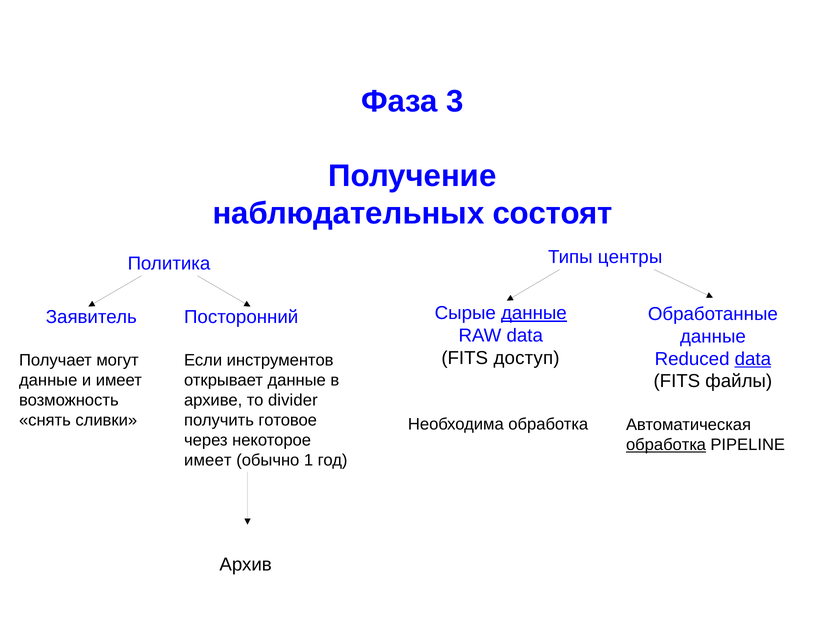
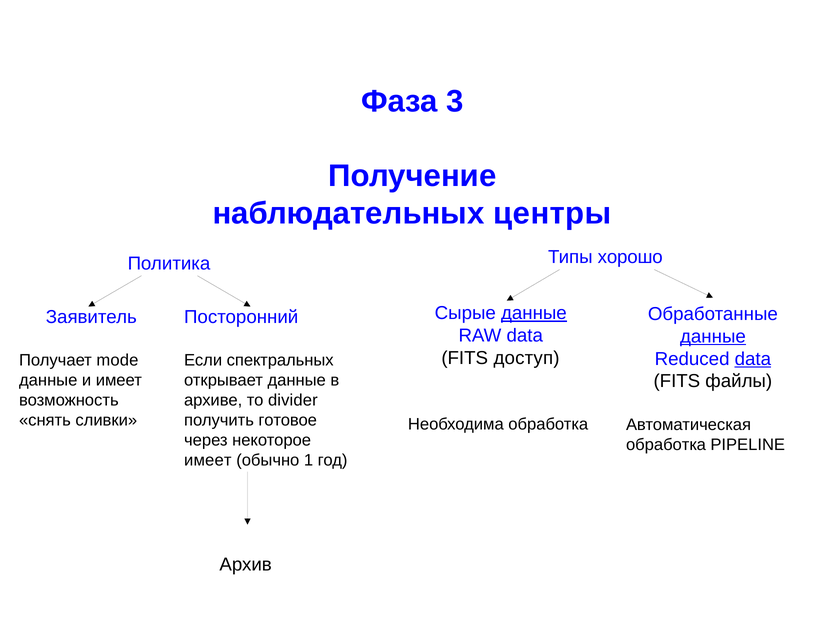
состоят: состоят -> центры
центры: центры -> хорошо
данные at (713, 336) underline: none -> present
инструментов: инструментов -> спектральных
могут: могут -> mode
обработка at (666, 445) underline: present -> none
